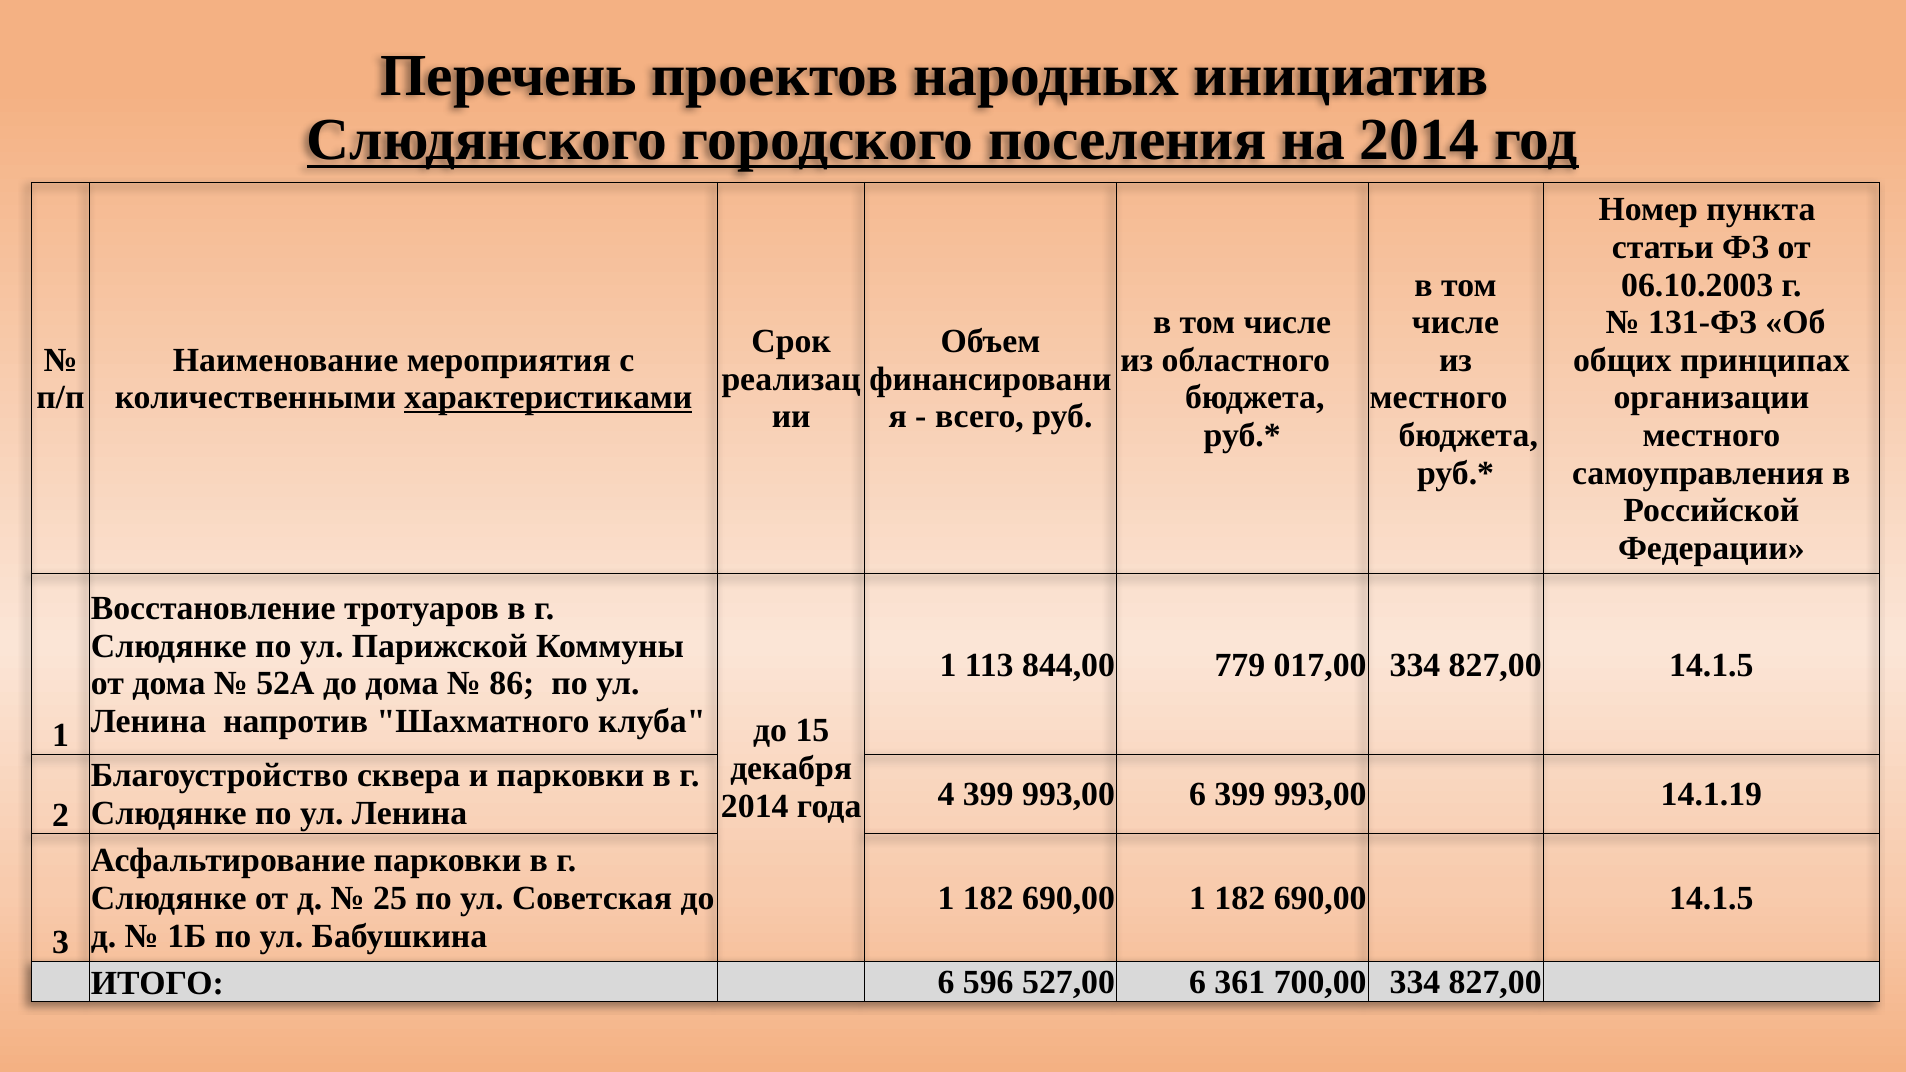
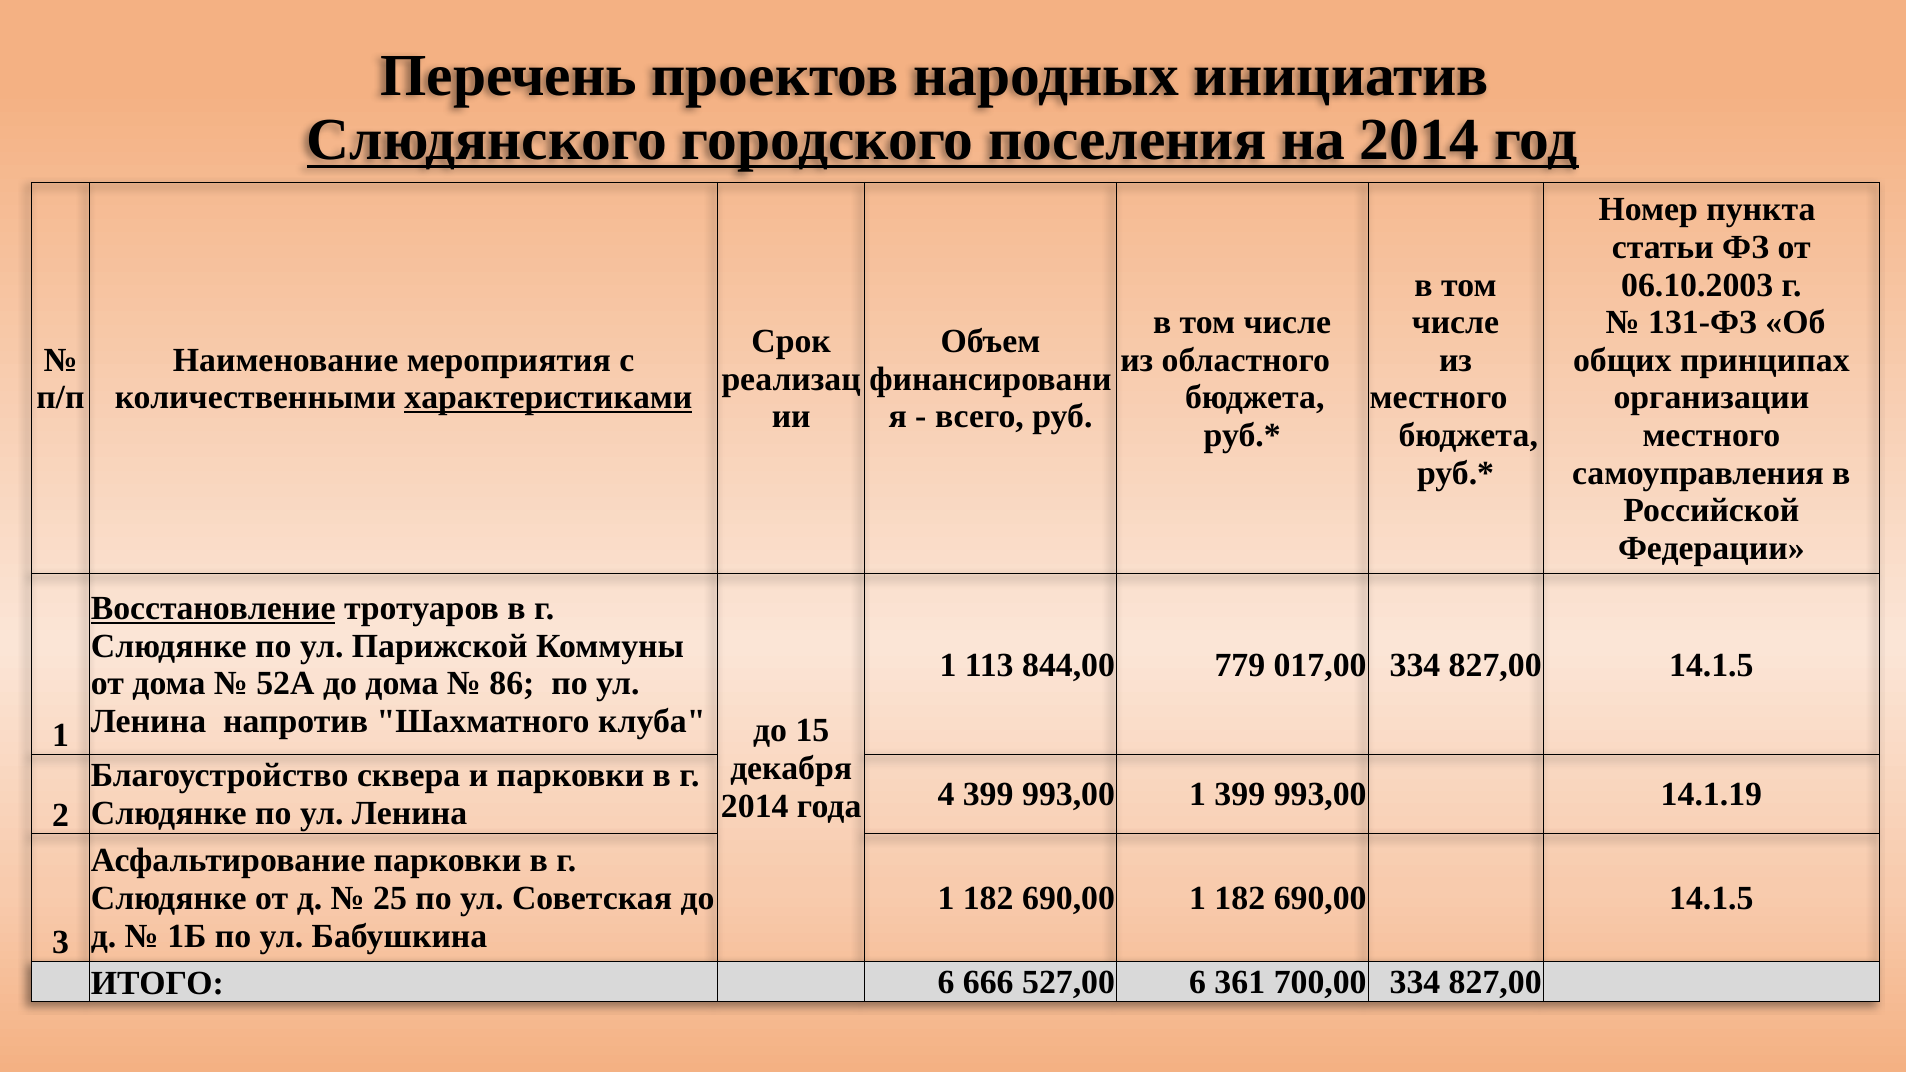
Восстановление underline: none -> present
993,00 6: 6 -> 1
596: 596 -> 666
